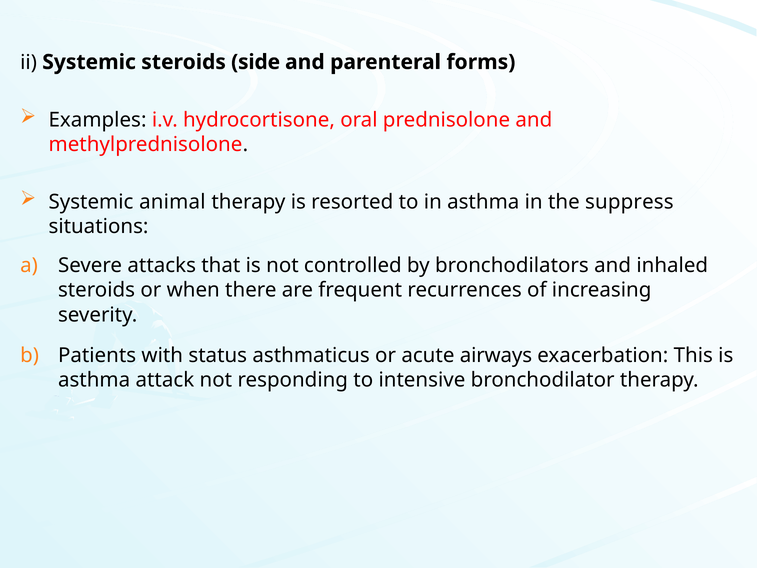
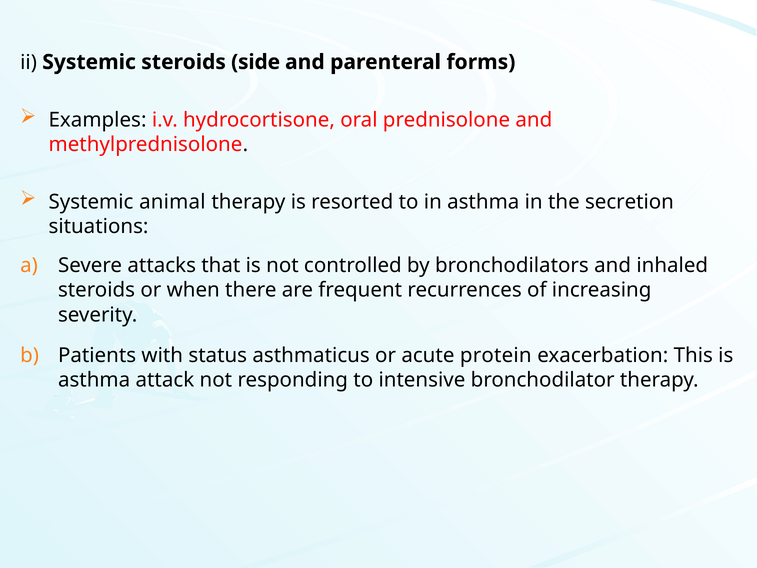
suppress: suppress -> secretion
airways: airways -> protein
